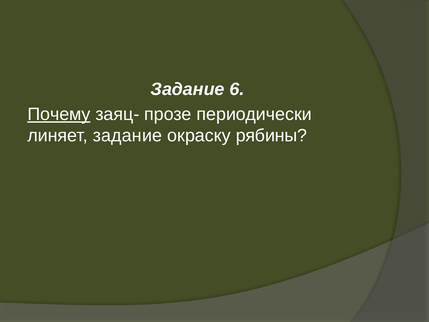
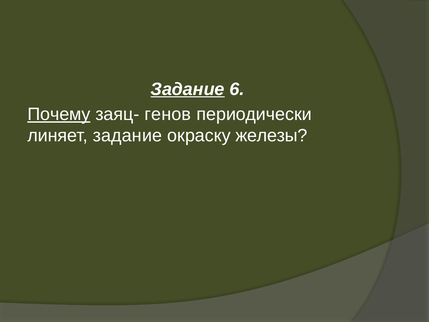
Задание at (188, 89) underline: none -> present
прозе: прозе -> генов
рябины: рябины -> железы
